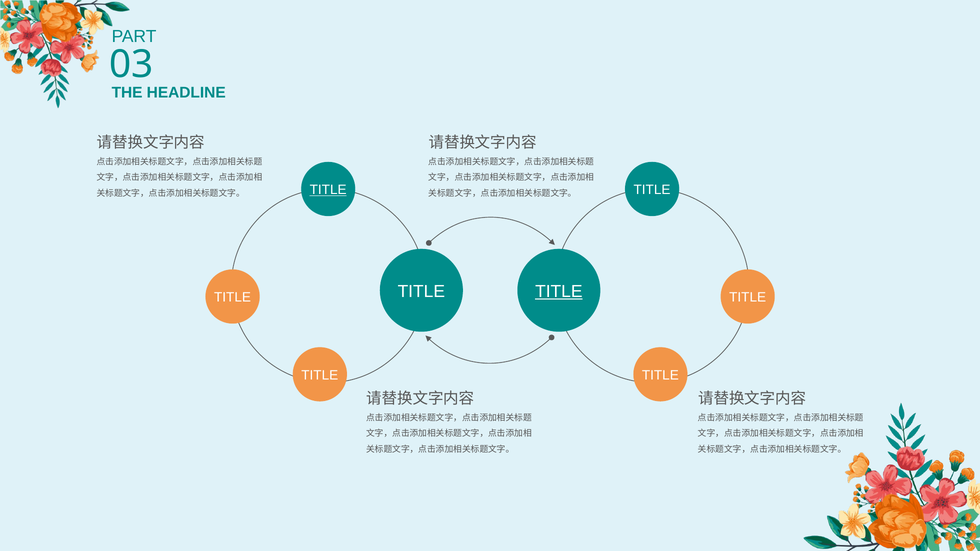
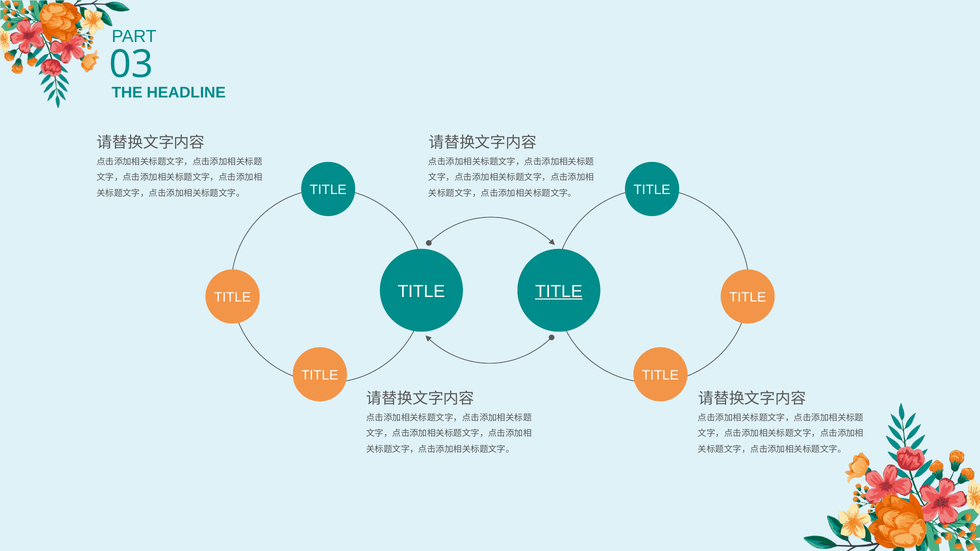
TITLE at (328, 190) underline: present -> none
